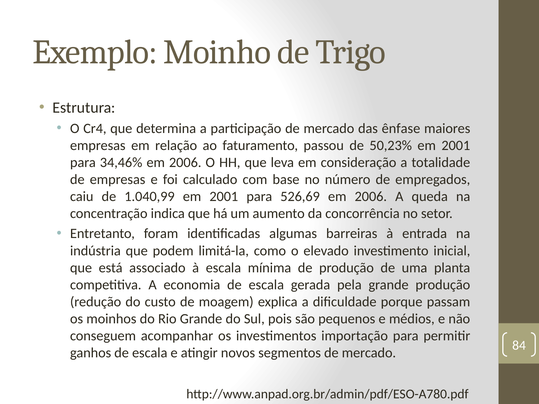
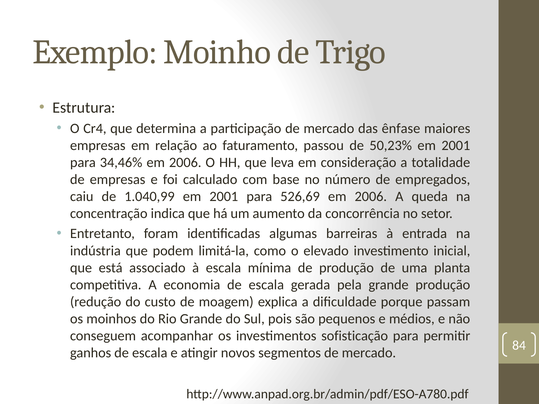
importação: importação -> sofisticação
